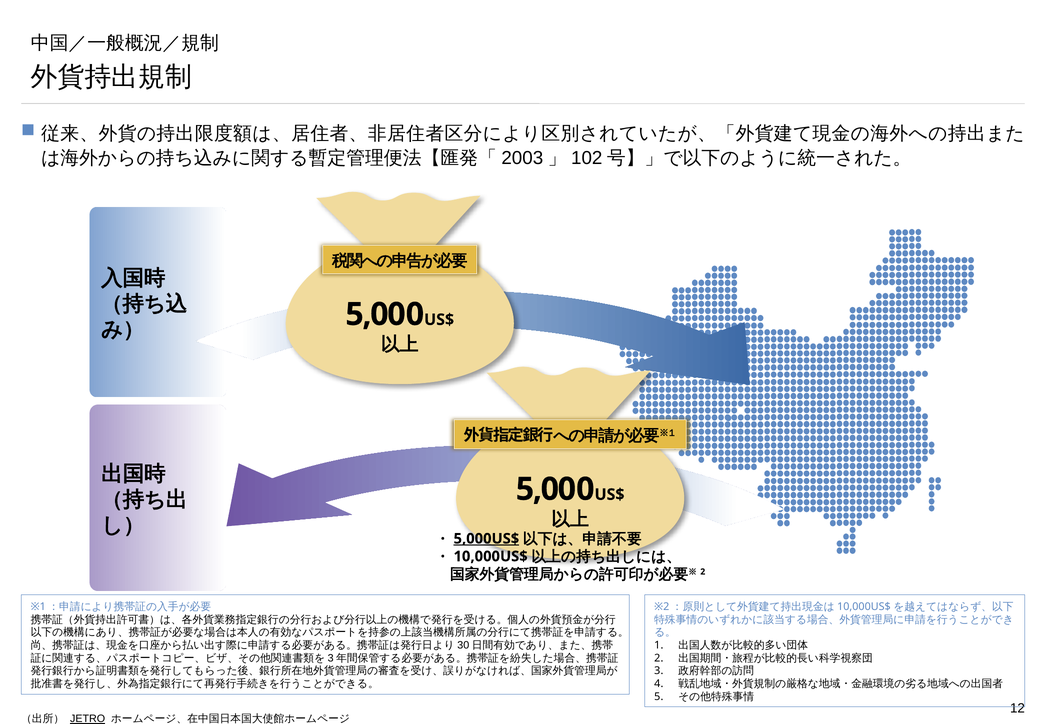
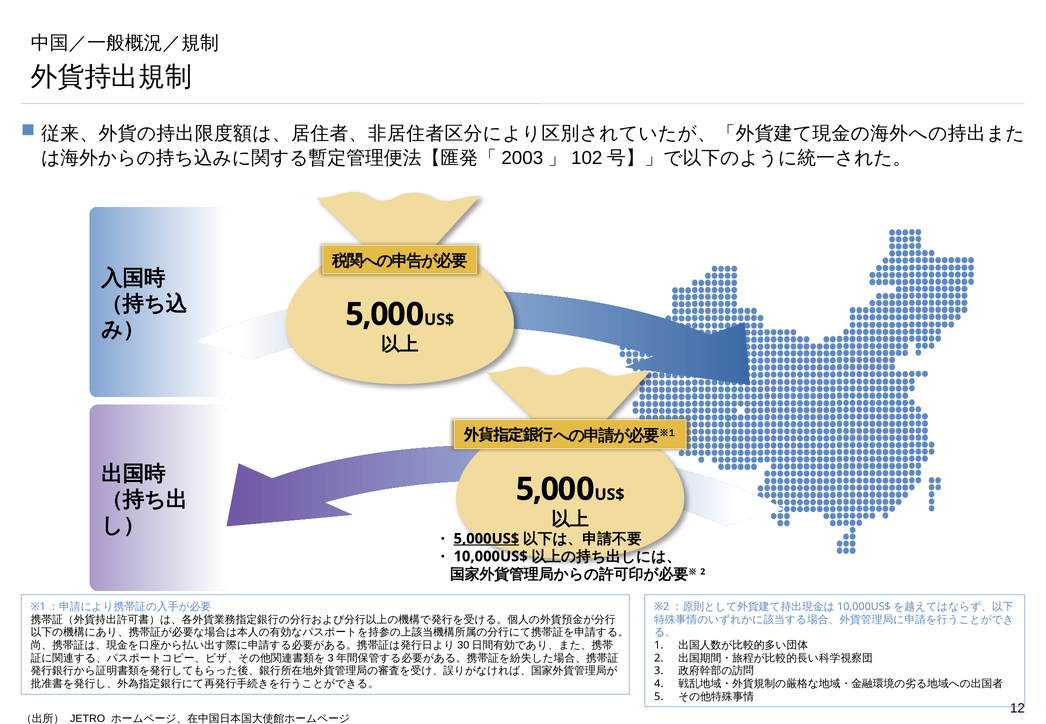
JETRO underline: present -> none
